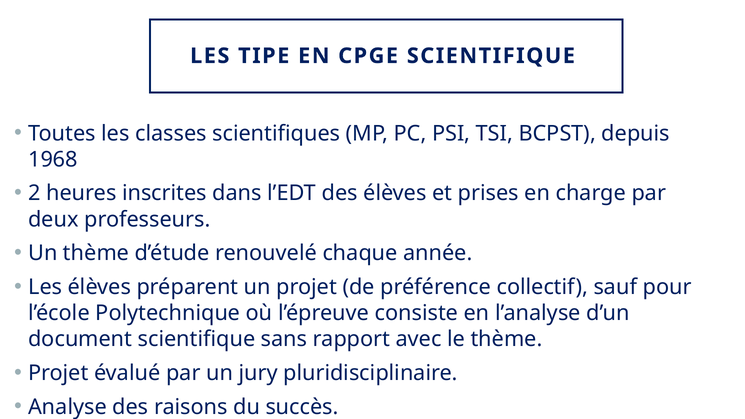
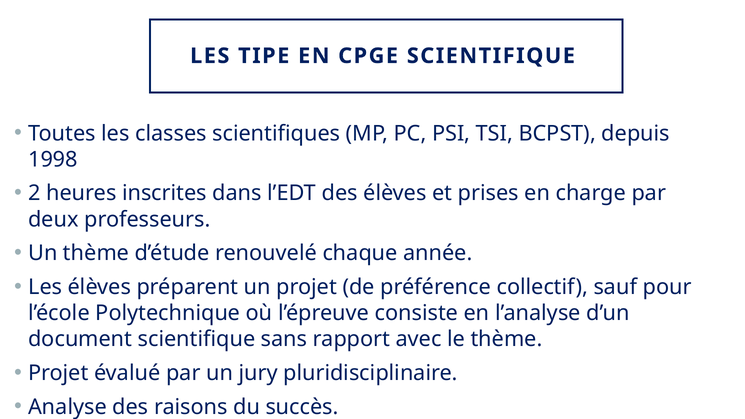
1968: 1968 -> 1998
